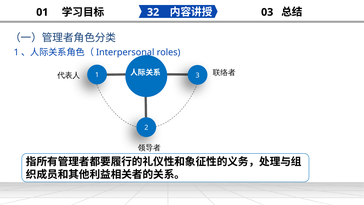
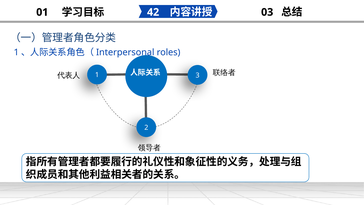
32: 32 -> 42
